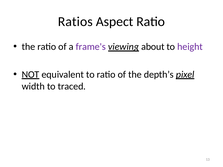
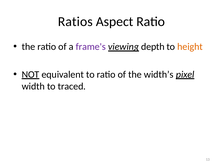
about: about -> depth
height colour: purple -> orange
depth’s: depth’s -> width’s
